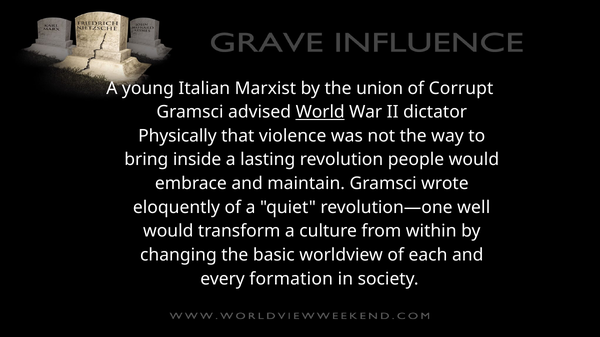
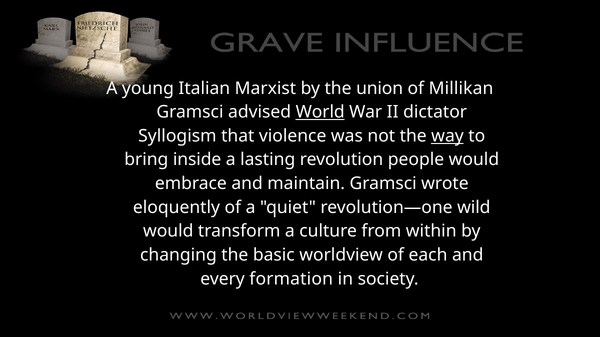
Corrupt: Corrupt -> Millikan
Physically: Physically -> Syllogism
way underline: none -> present
well: well -> wild
